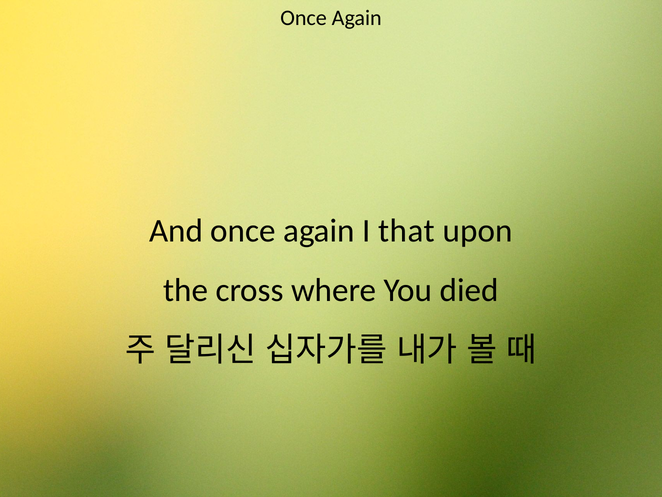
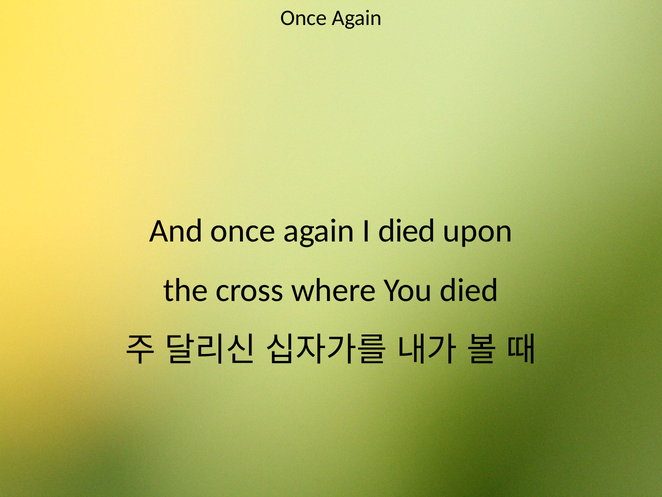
I that: that -> died
